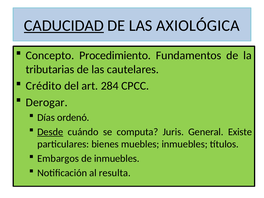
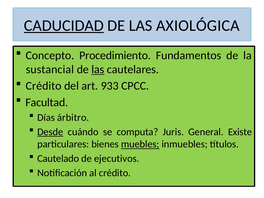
tributarias: tributarias -> sustancial
las at (98, 69) underline: none -> present
284: 284 -> 933
Derogar: Derogar -> Facultad
ordenó: ordenó -> árbitro
muebles underline: none -> present
Embargos: Embargos -> Cautelado
de inmuebles: inmuebles -> ejecutivos
al resulta: resulta -> crédito
